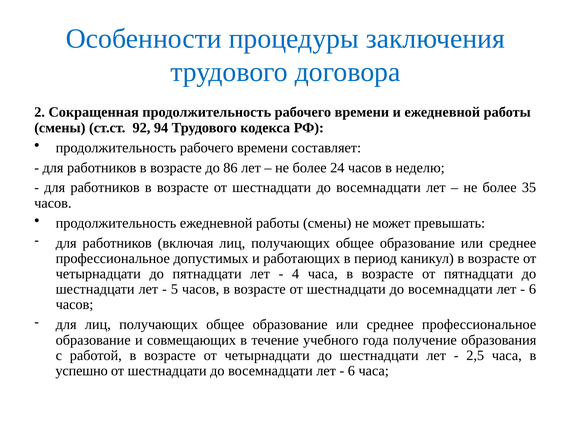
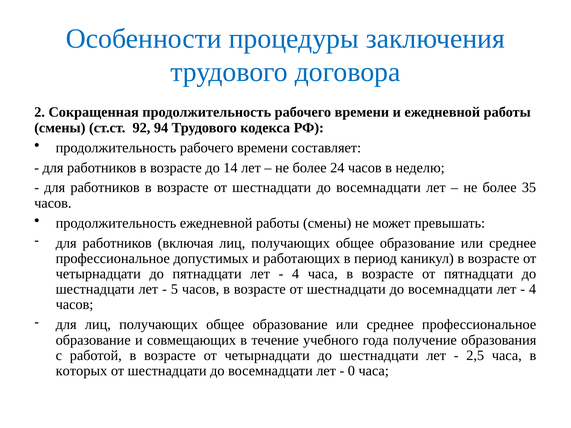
86: 86 -> 14
6 at (533, 289): 6 -> 4
успешно: успешно -> которых
6 at (351, 371): 6 -> 0
